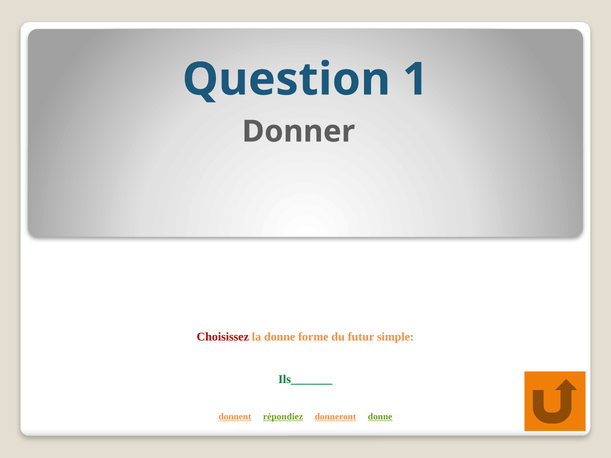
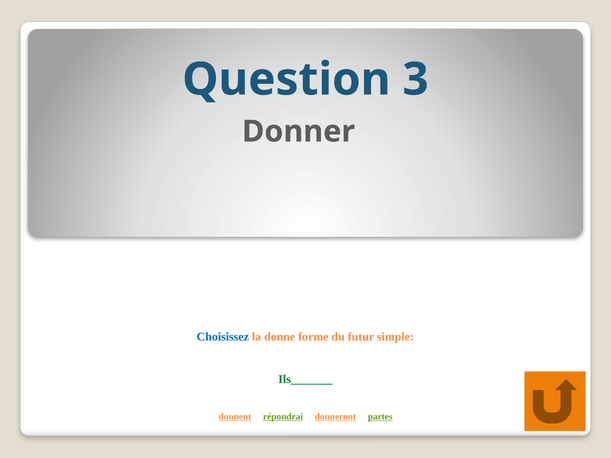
1: 1 -> 3
Choisissez colour: red -> blue
répondiez: répondiez -> répondrai
donneront donne: donne -> partes
